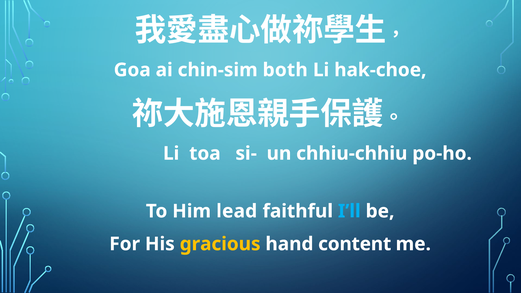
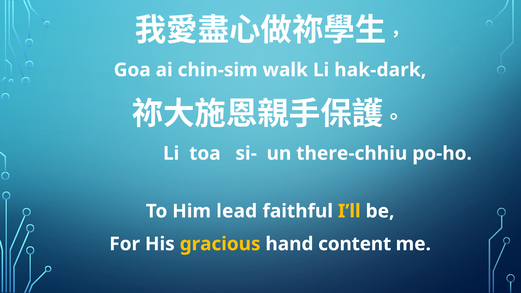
both: both -> walk
hak-choe: hak-choe -> hak-dark
chhiu-chhiu: chhiu-chhiu -> there-chhiu
I’ll colour: light blue -> yellow
